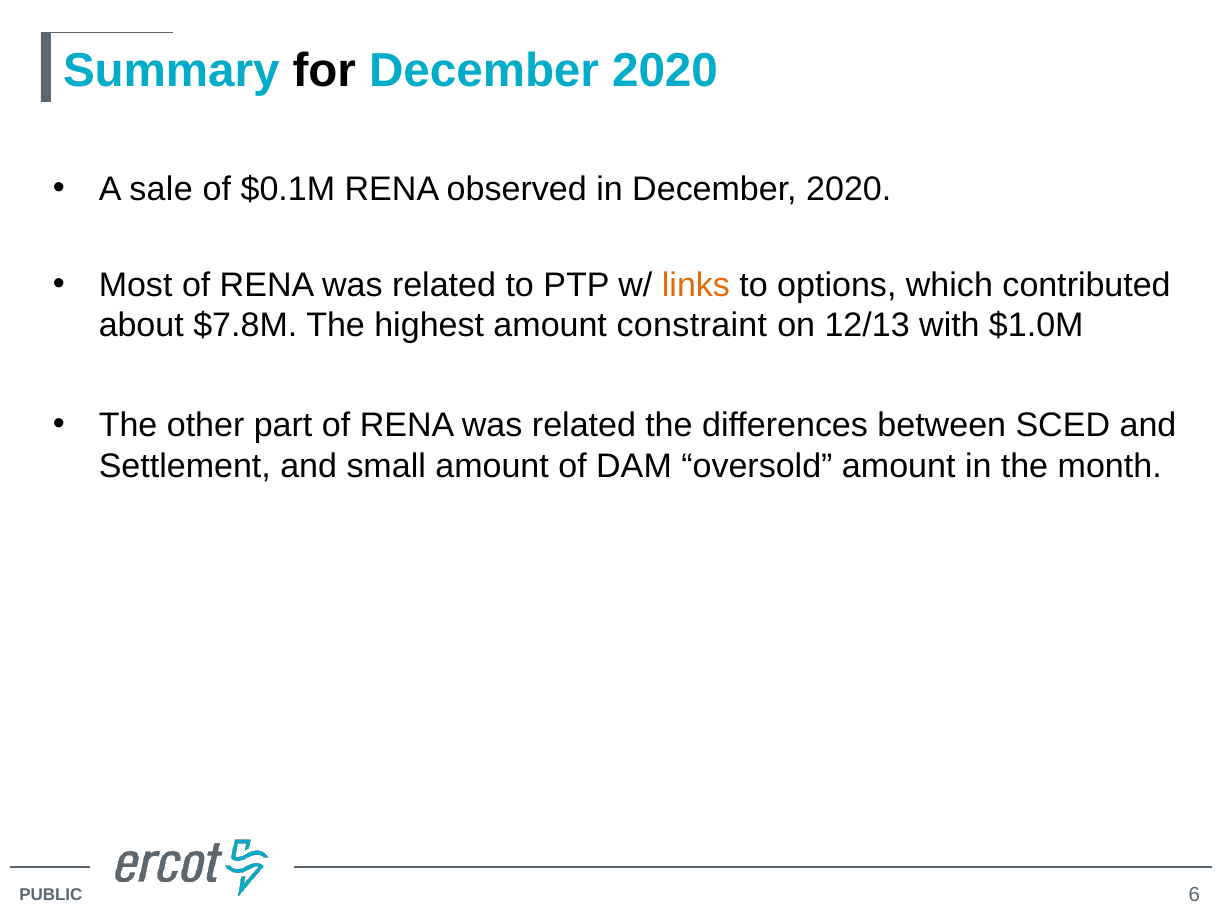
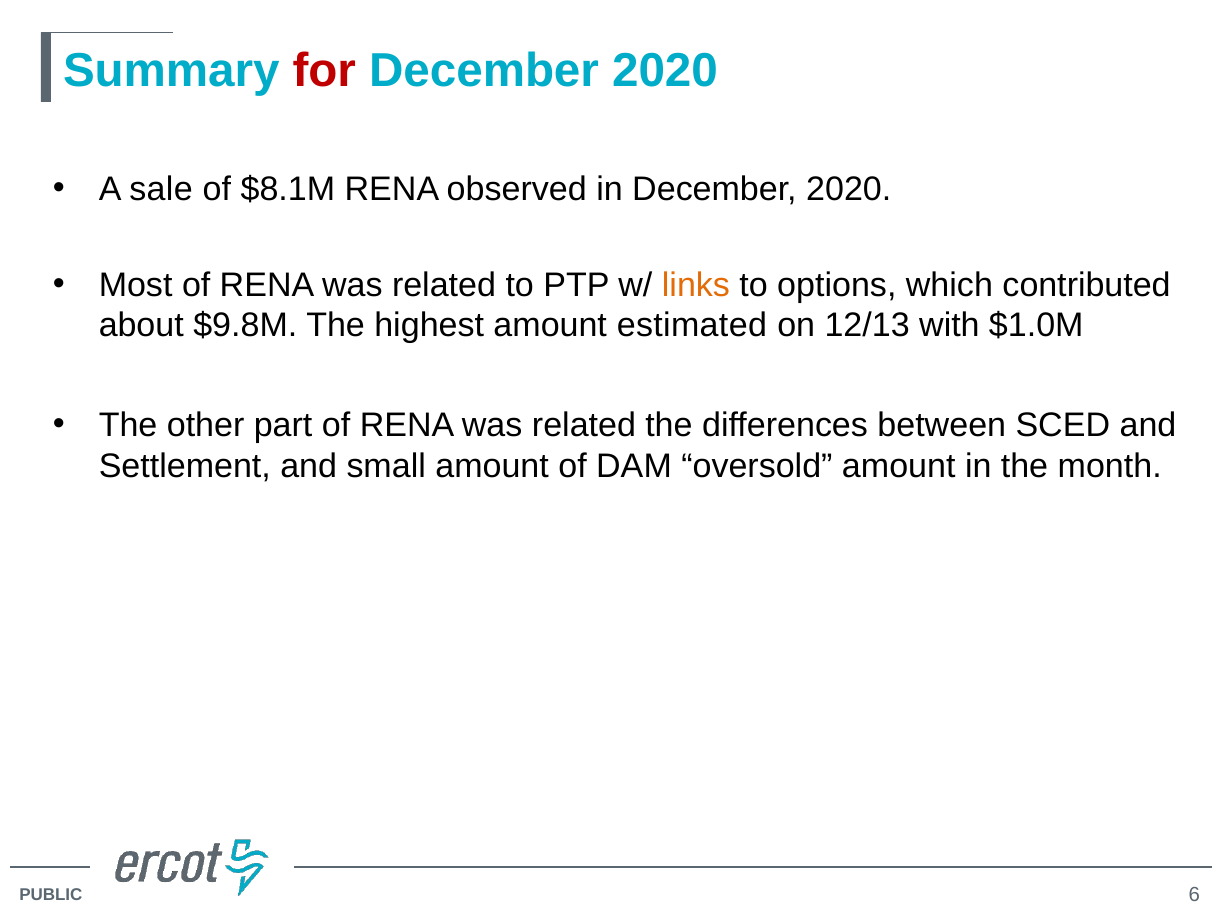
for colour: black -> red
$0.1M: $0.1M -> $8.1M
$7.8M: $7.8M -> $9.8M
constraint: constraint -> estimated
